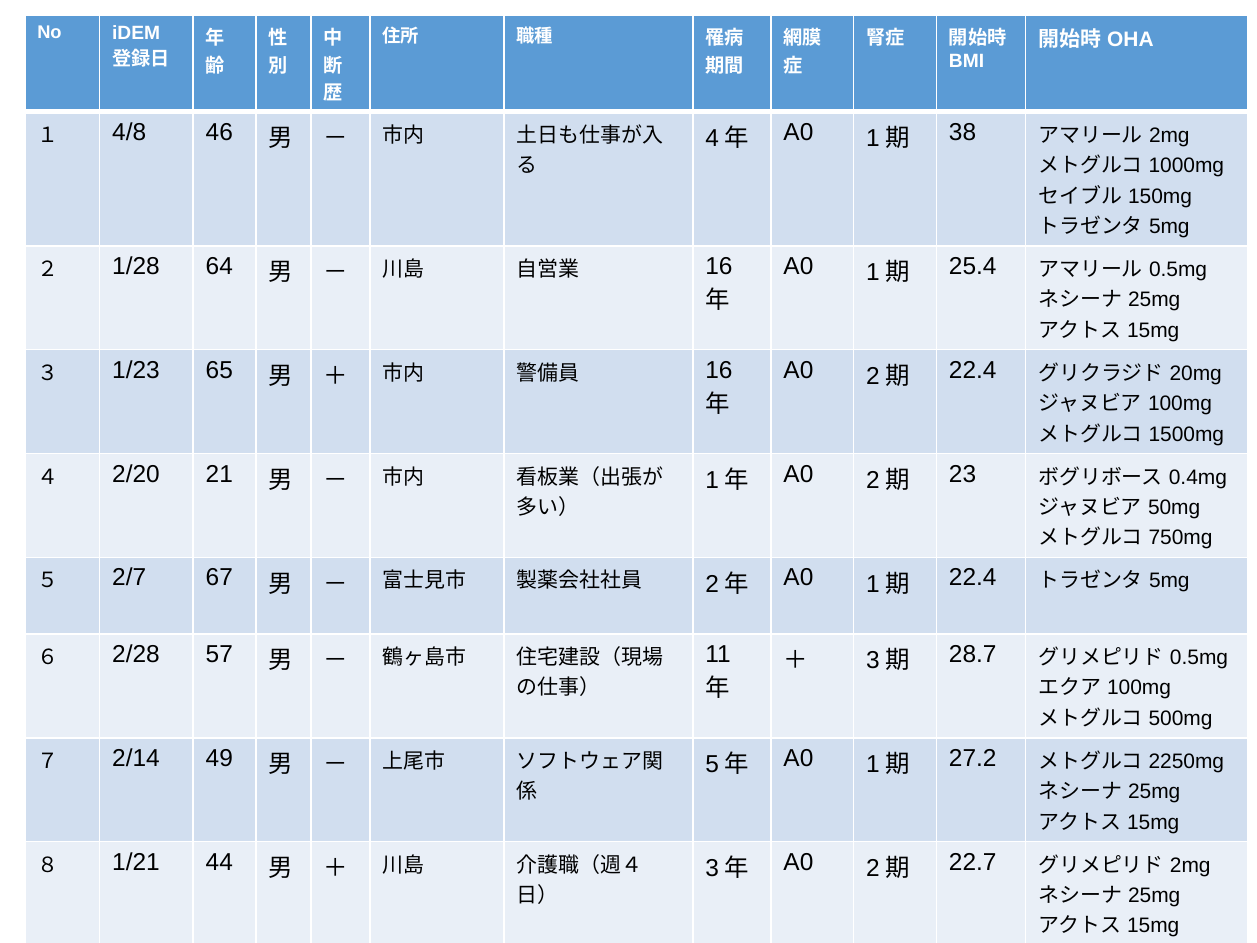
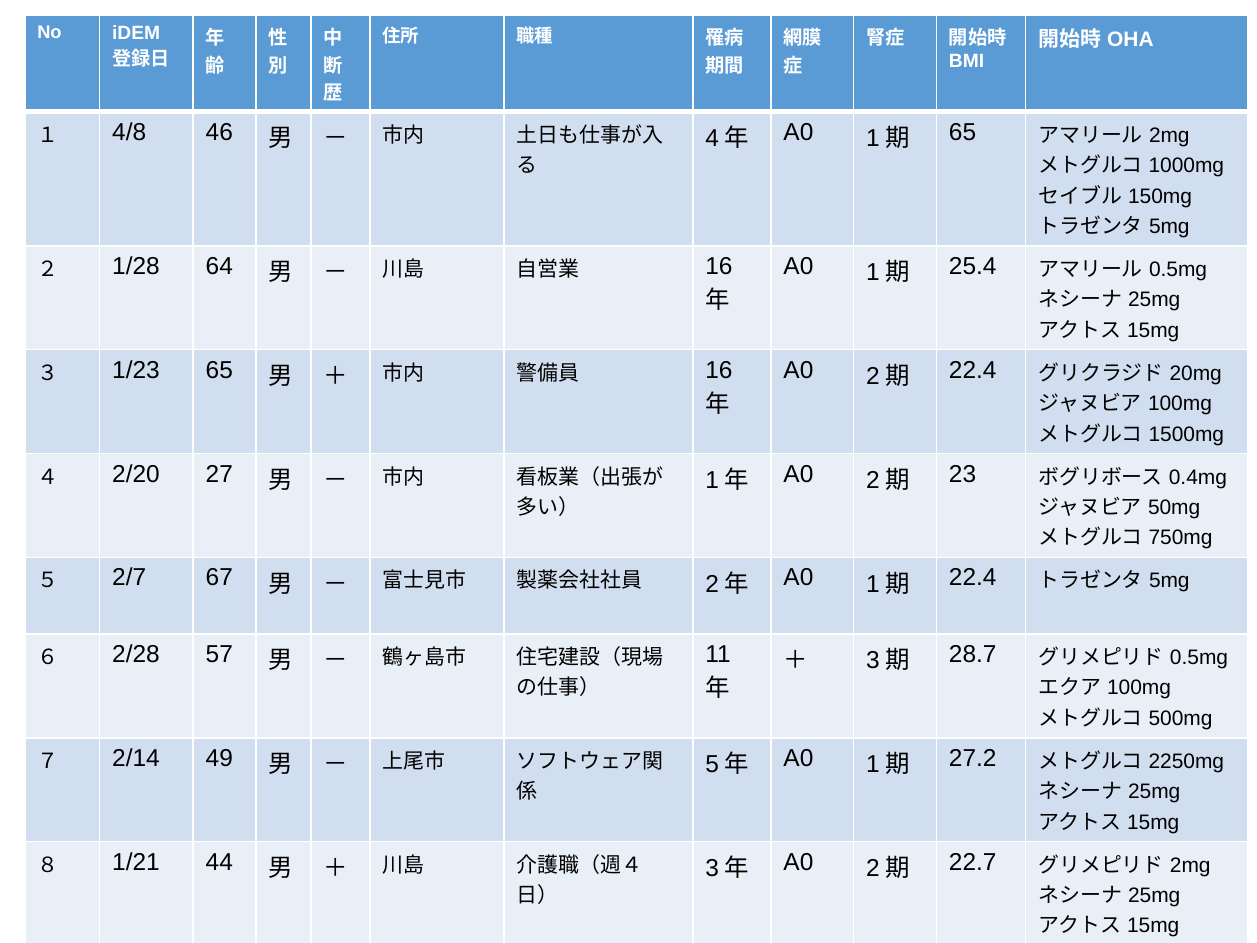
38 at (963, 132): 38 -> 65
21: 21 -> 27
